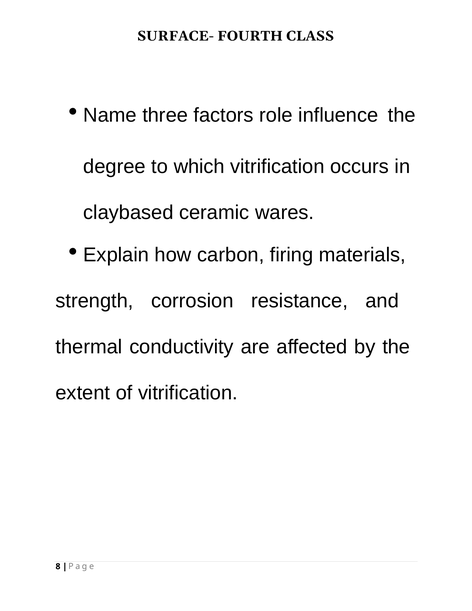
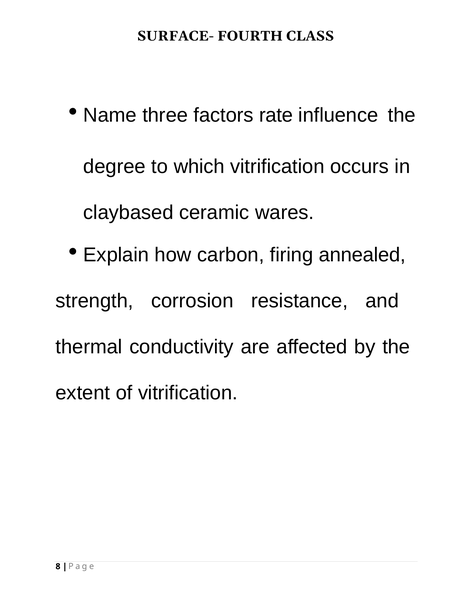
role: role -> rate
materials: materials -> annealed
